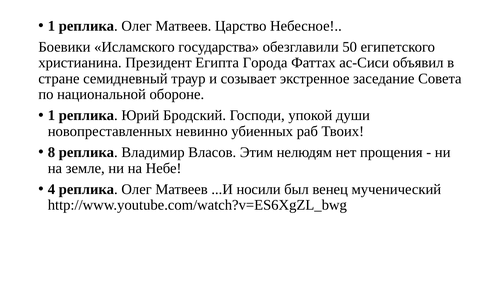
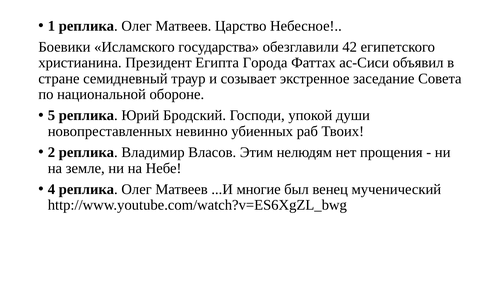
50: 50 -> 42
1 at (51, 115): 1 -> 5
8: 8 -> 2
носили: носили -> многие
